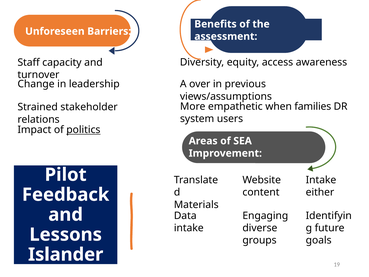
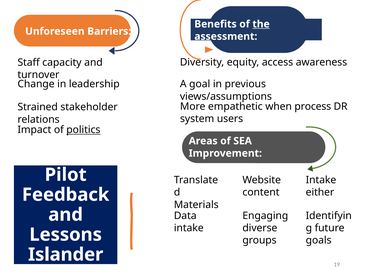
the underline: none -> present
over: over -> goal
families: families -> process
